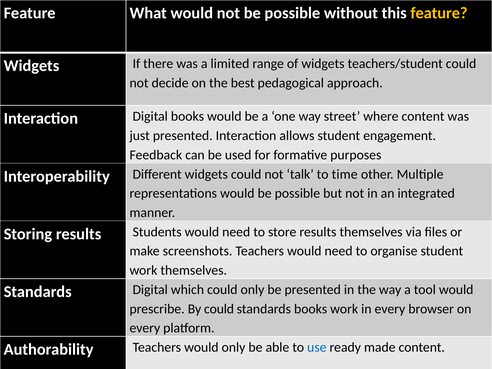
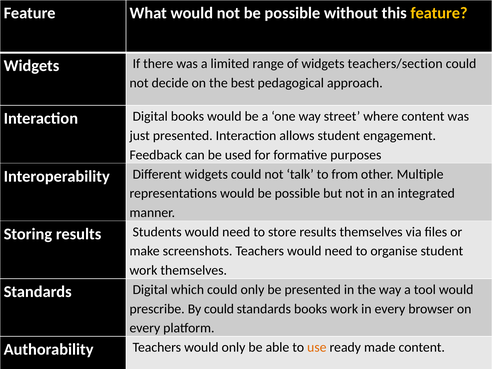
teachers/student: teachers/student -> teachers/section
time: time -> from
use colour: blue -> orange
